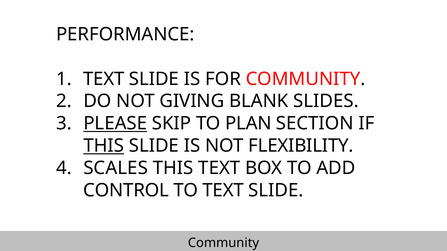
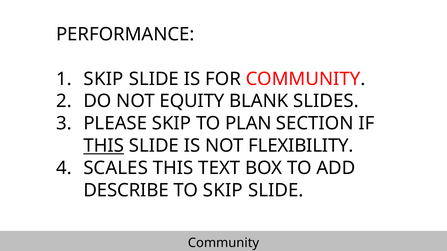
TEXT at (104, 79): TEXT -> SKIP
GIVING: GIVING -> EQUITY
PLEASE underline: present -> none
CONTROL: CONTROL -> DESCRIBE
TO TEXT: TEXT -> SKIP
